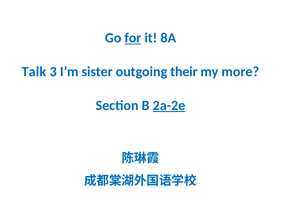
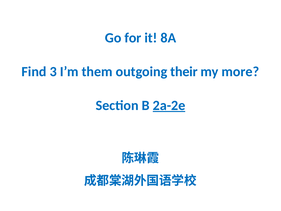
for underline: present -> none
Talk: Talk -> Find
sister: sister -> them
